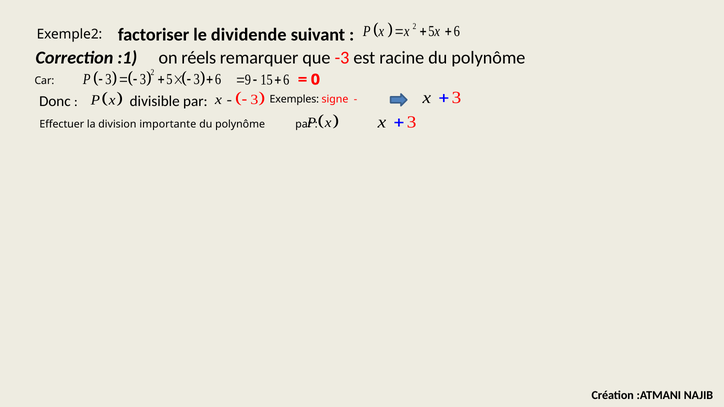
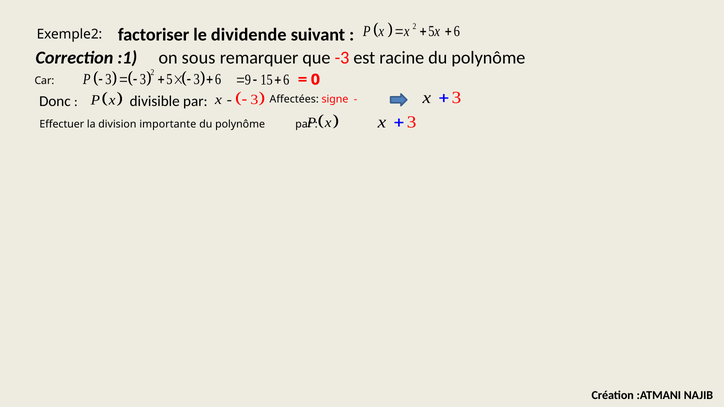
réels: réels -> sous
Exemples: Exemples -> Affectées
